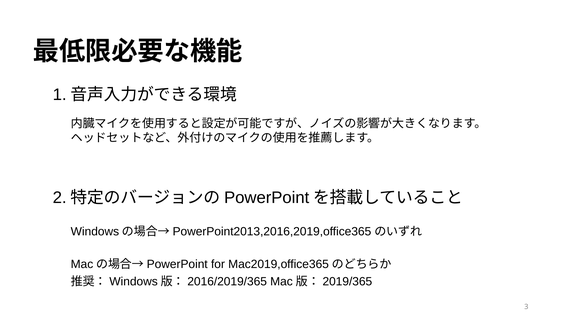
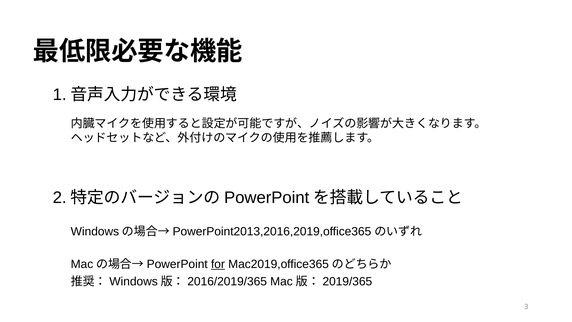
for underline: none -> present
